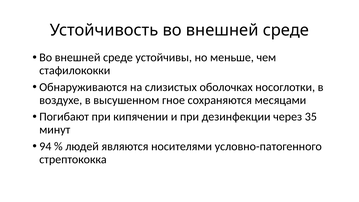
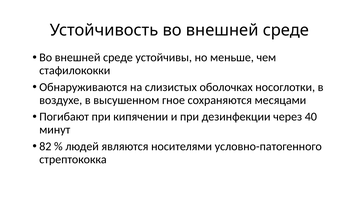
35: 35 -> 40
94: 94 -> 82
